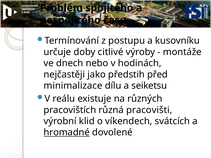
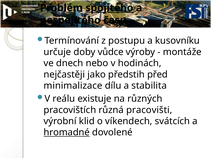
spojitého underline: none -> present
citlivé: citlivé -> vůdce
seiketsu: seiketsu -> stabilita
